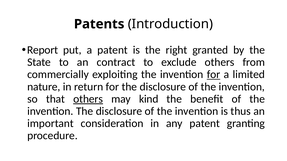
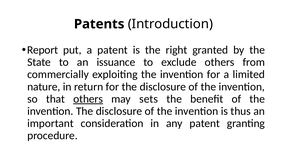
contract: contract -> issuance
for at (214, 75) underline: present -> none
kind: kind -> sets
